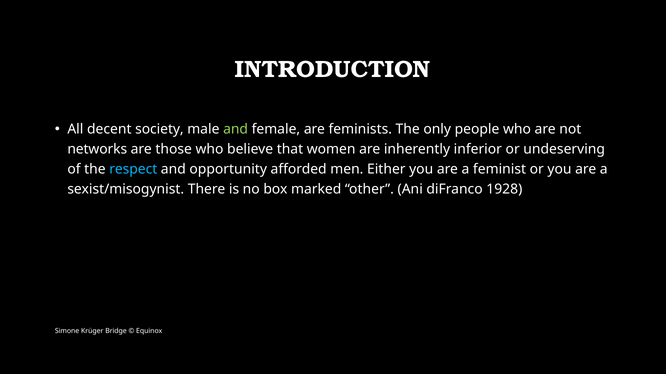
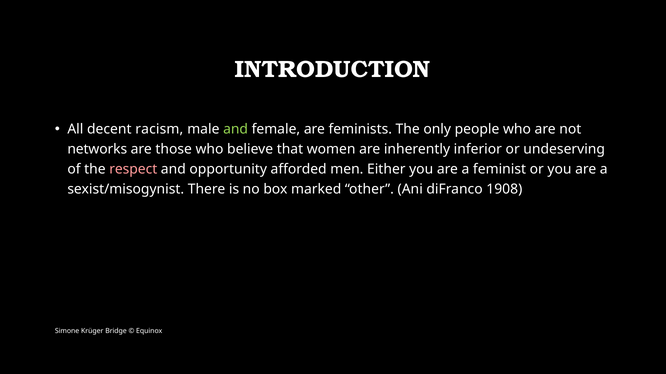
society: society -> racism
respect colour: light blue -> pink
1928: 1928 -> 1908
